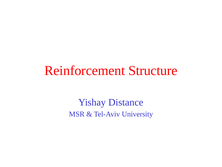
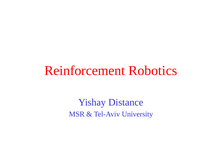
Structure: Structure -> Robotics
